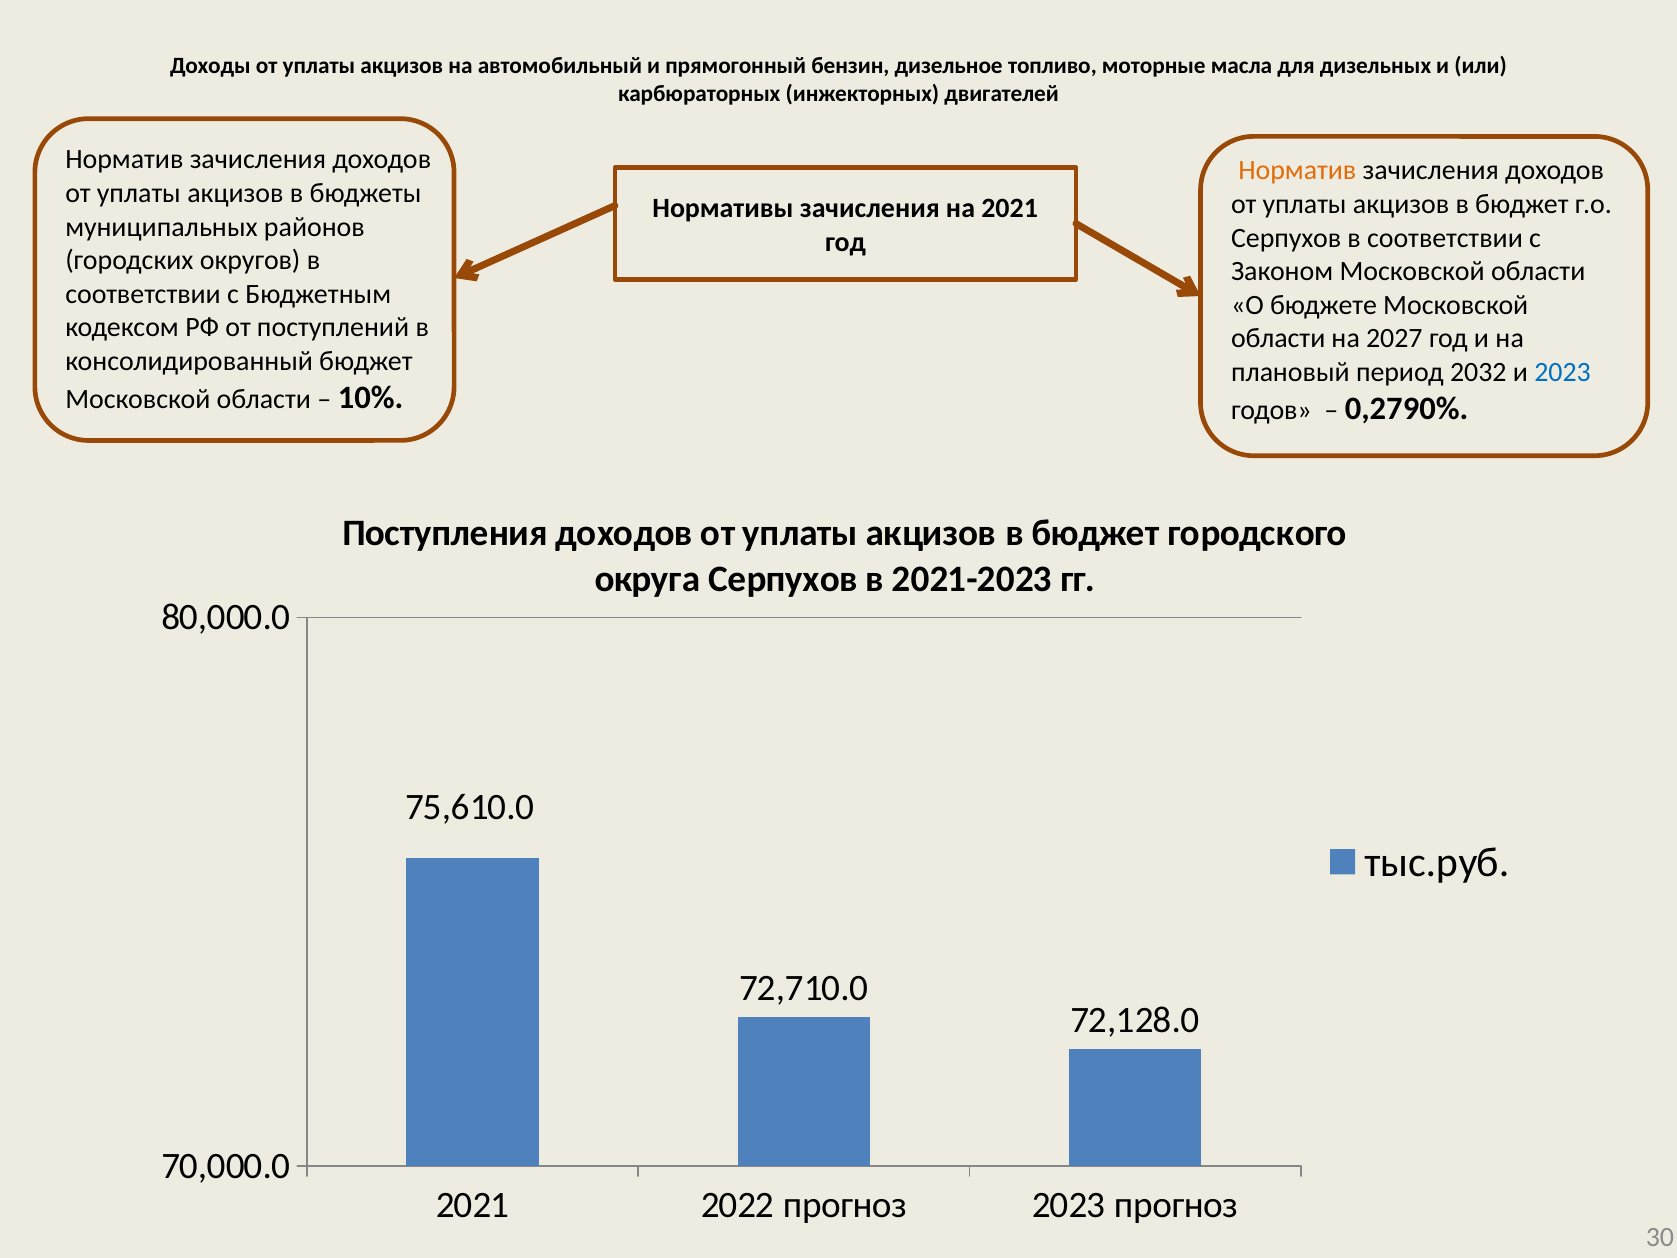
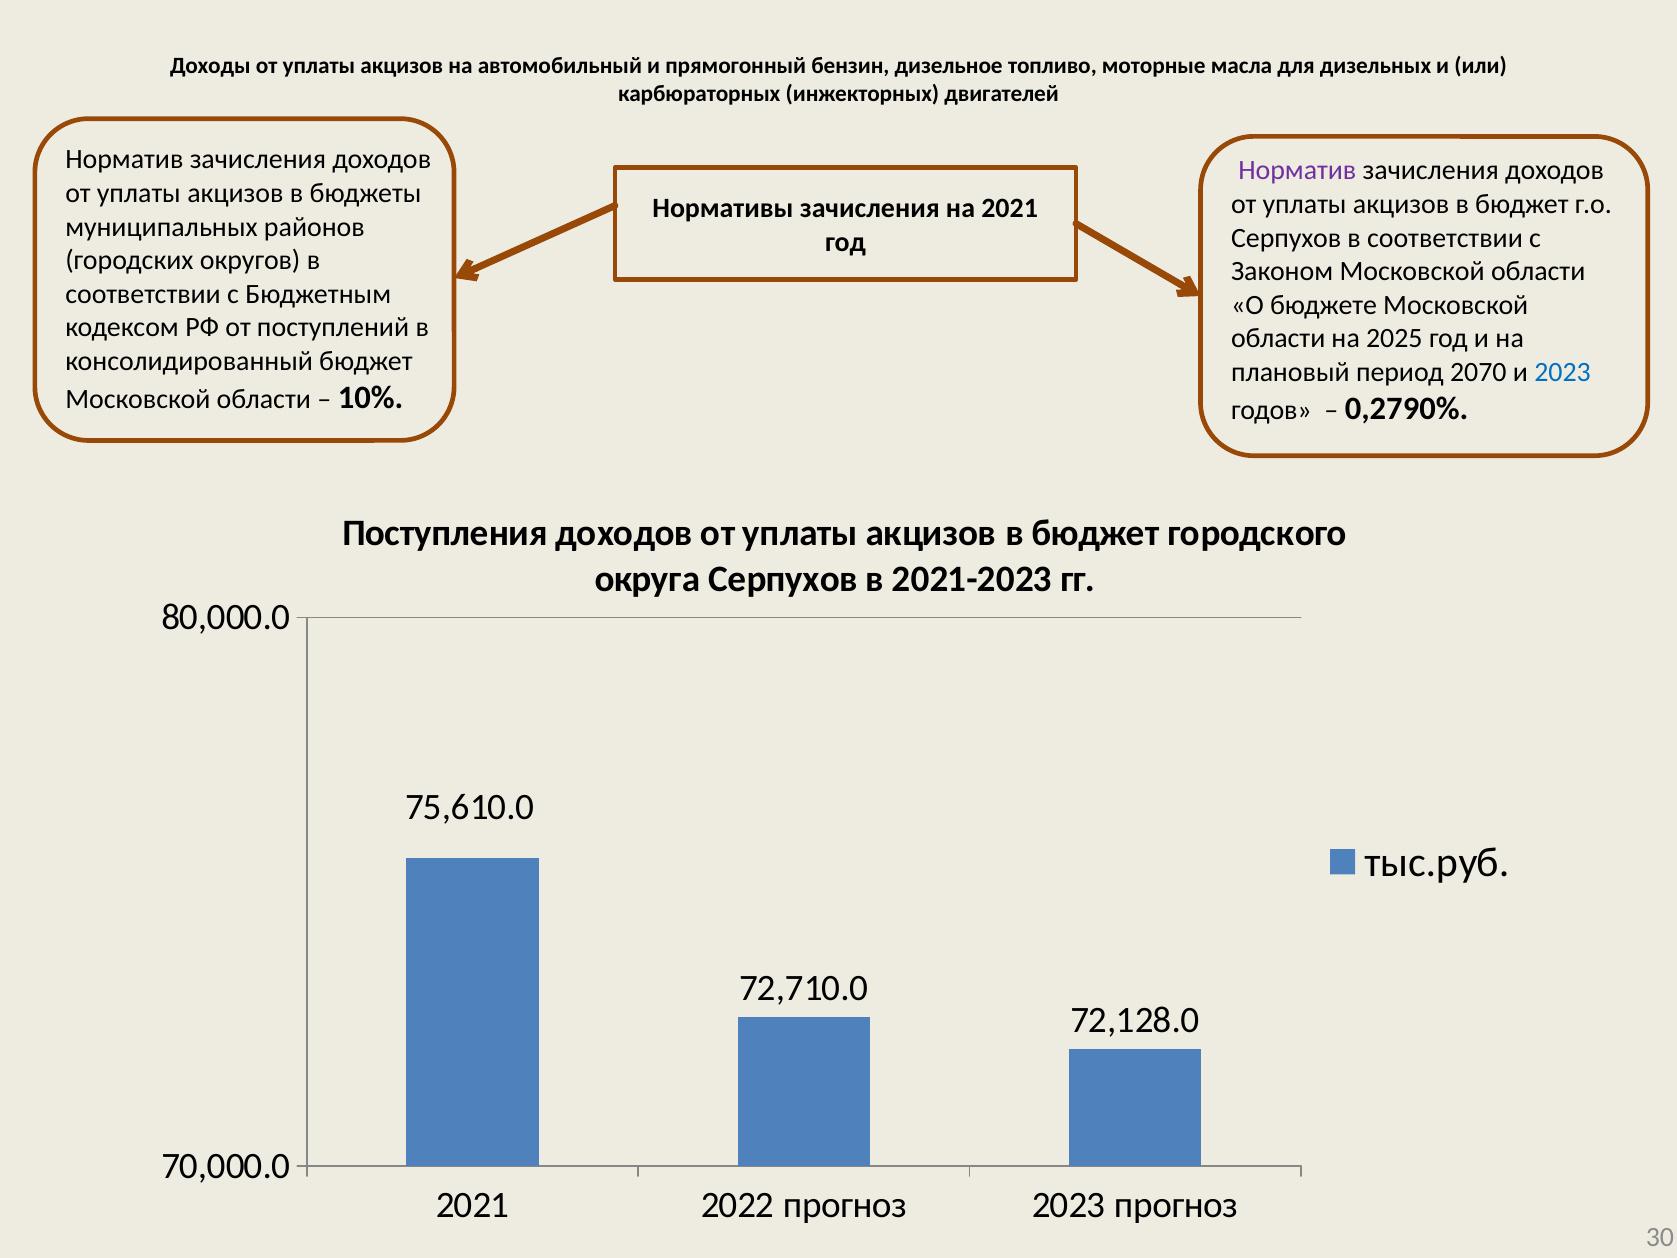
Норматив at (1297, 170) colour: orange -> purple
2027: 2027 -> 2025
2032: 2032 -> 2070
